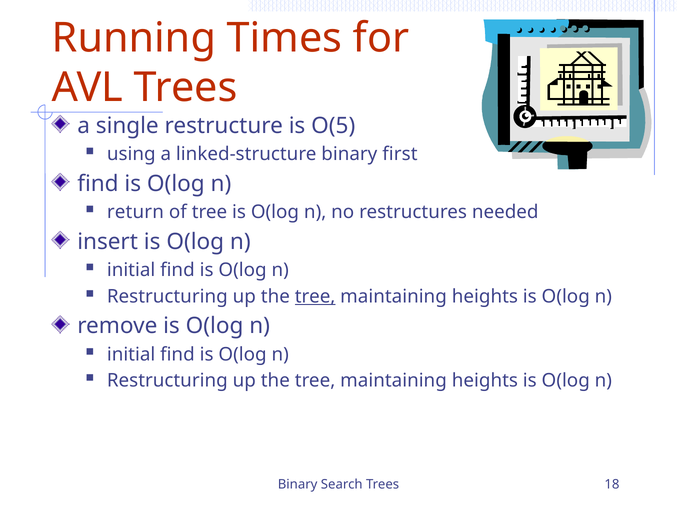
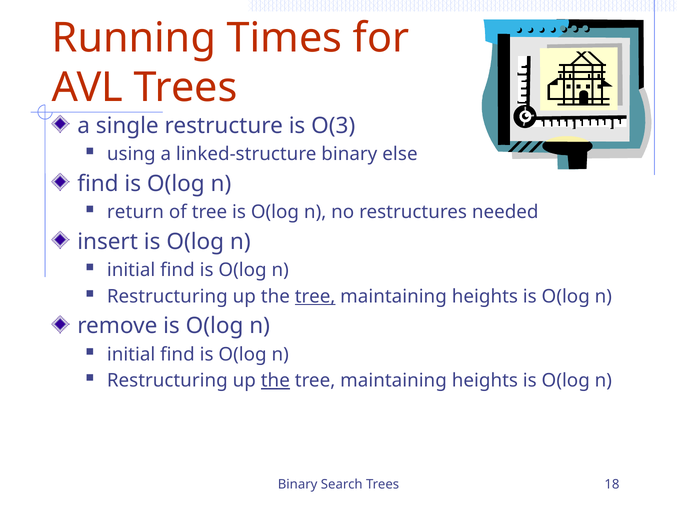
O(5: O(5 -> O(3
first: first -> else
the at (275, 380) underline: none -> present
